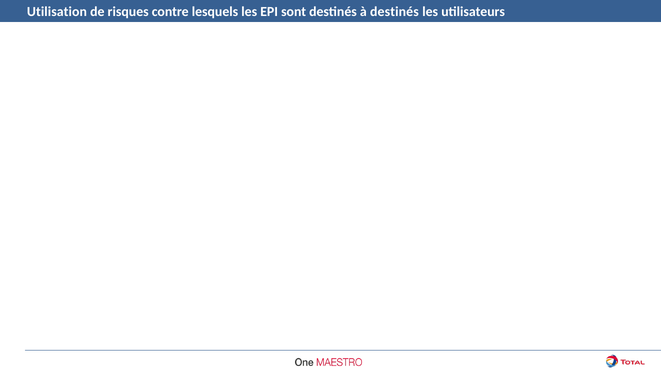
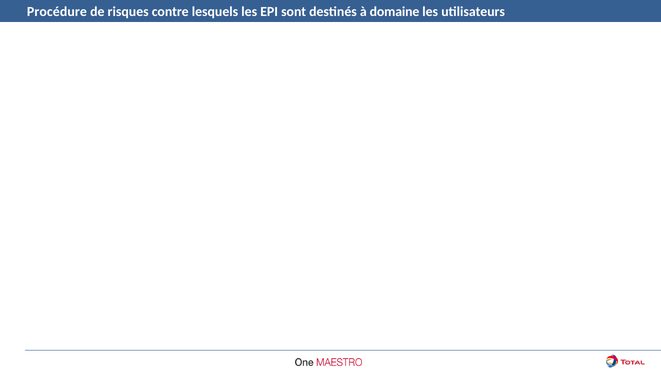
Utilisation: Utilisation -> Procédure
à destinés: destinés -> domaine
